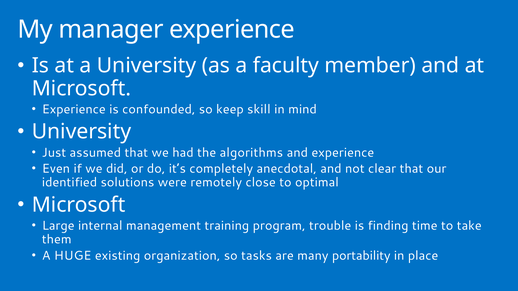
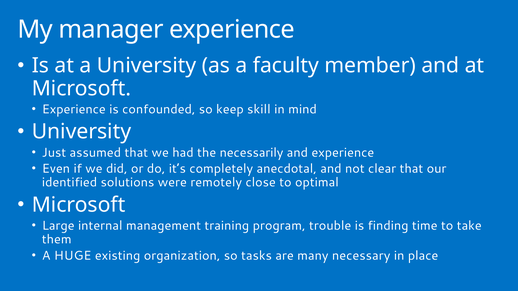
algorithms: algorithms -> necessarily
portability: portability -> necessary
